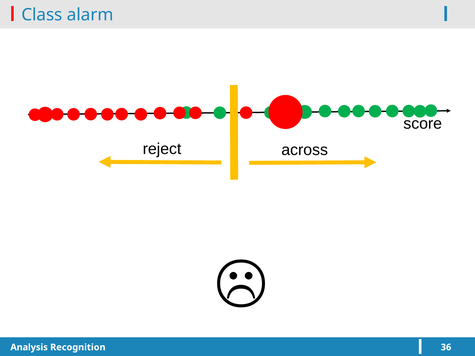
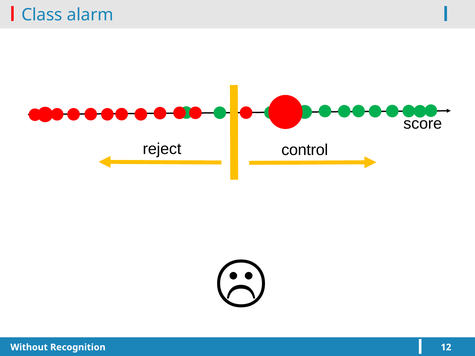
across: across -> control
Analysis: Analysis -> Without
36: 36 -> 12
